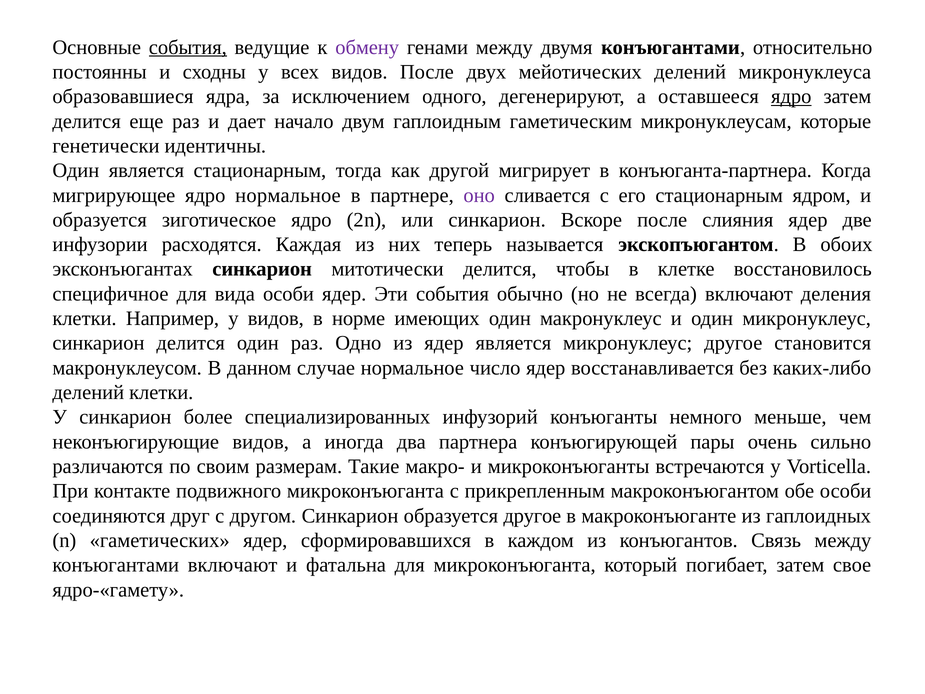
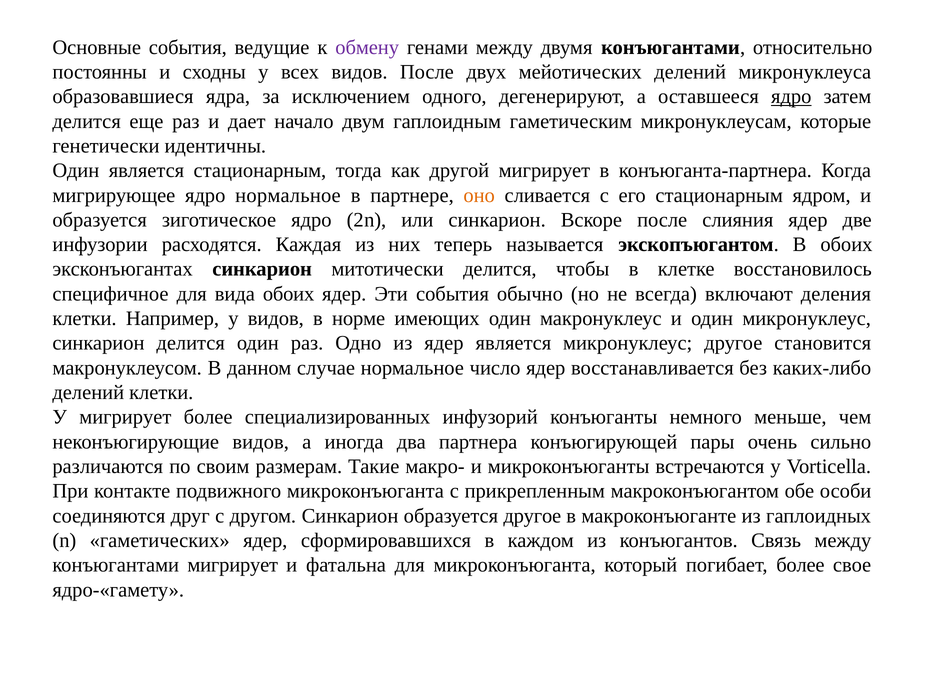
события at (188, 47) underline: present -> none
оно colour: purple -> orange
вида особи: особи -> обоих
У синкарион: синкарион -> мигрирует
конъюгантами включают: включают -> мигрирует
погибает затем: затем -> более
